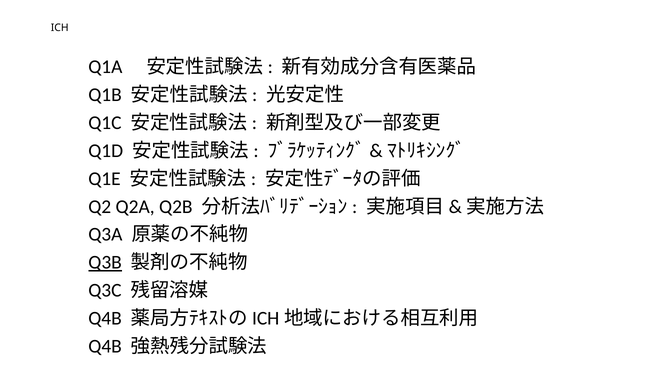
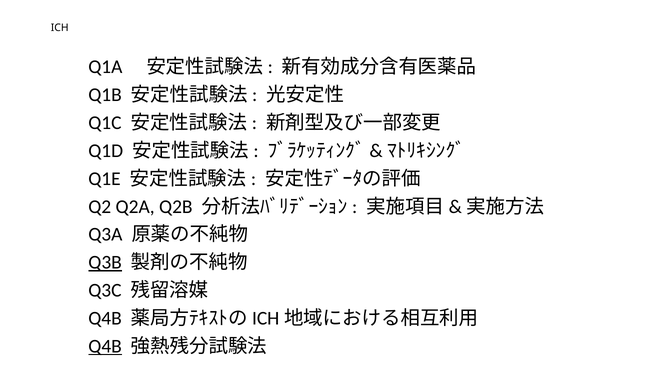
Q4B at (105, 346) underline: none -> present
